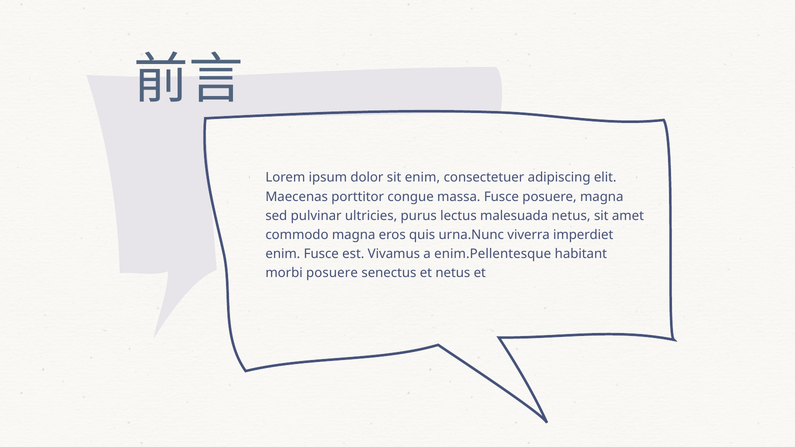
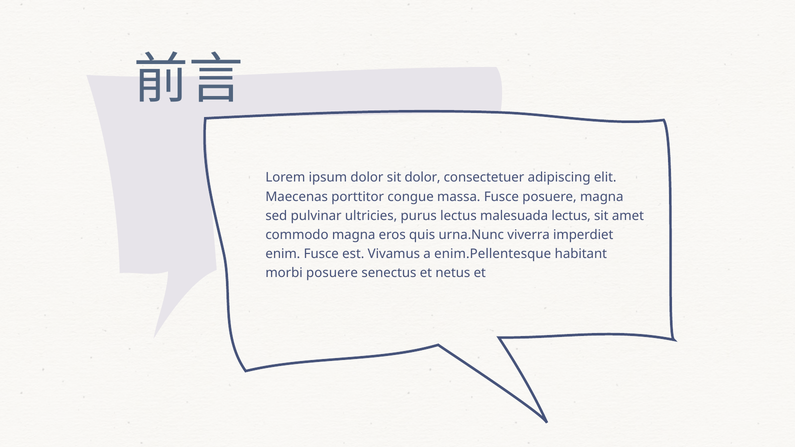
sit enim: enim -> dolor
malesuada netus: netus -> lectus
